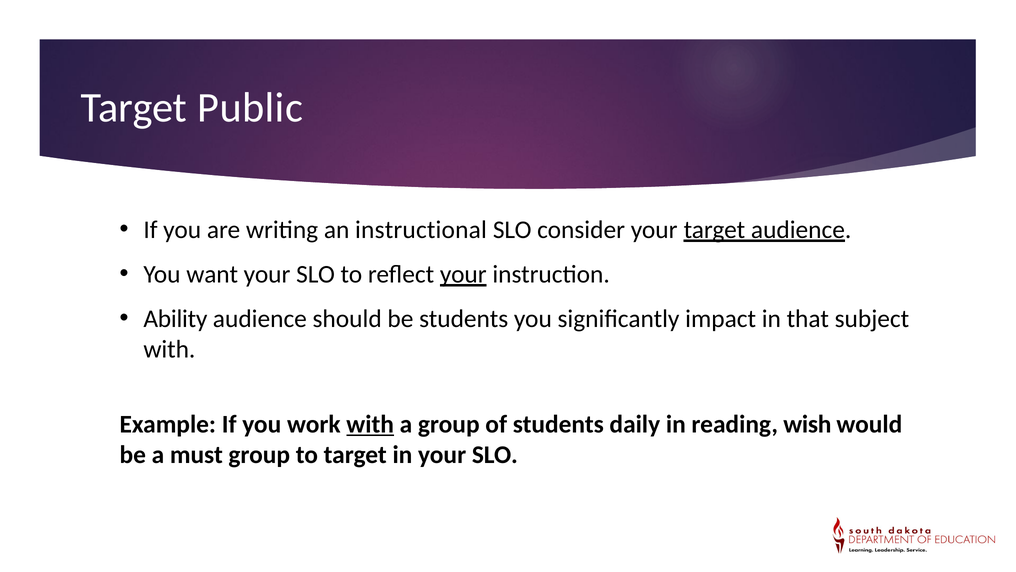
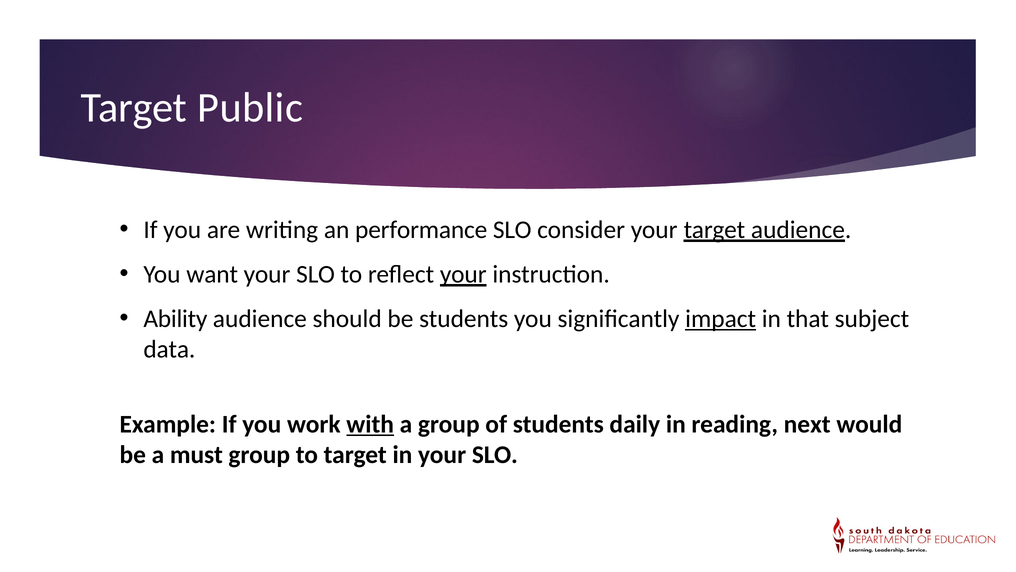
instructional: instructional -> performance
impact underline: none -> present
with at (169, 349): with -> data
wish: wish -> next
